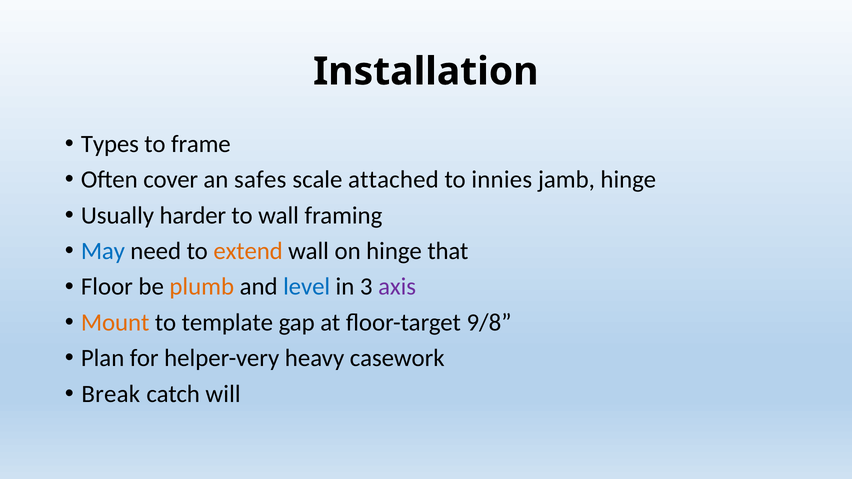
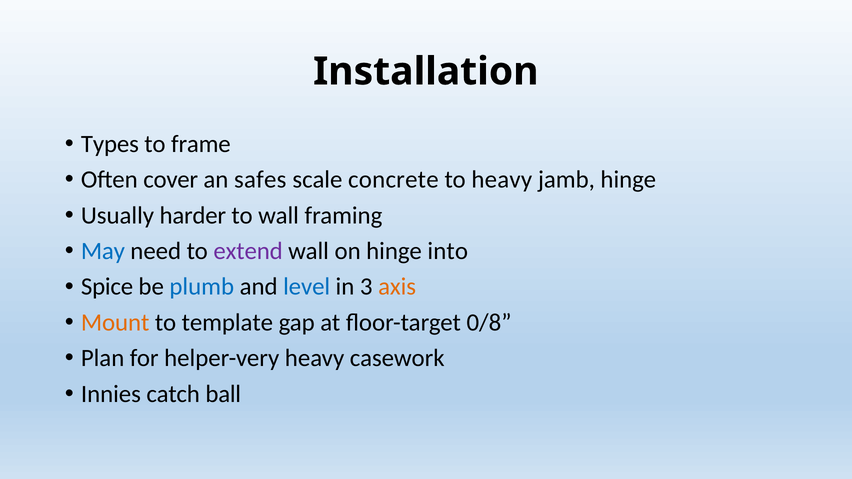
attached: attached -> concrete
to innies: innies -> heavy
extend colour: orange -> purple
that: that -> into
Floor: Floor -> Spice
plumb colour: orange -> blue
axis colour: purple -> orange
9/8: 9/8 -> 0/8
Break: Break -> Innies
will: will -> ball
